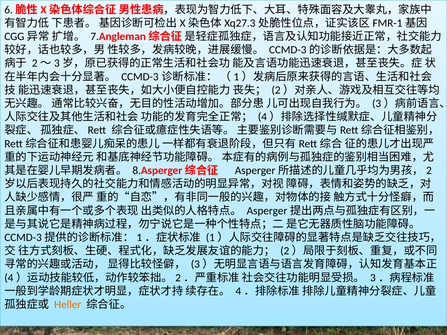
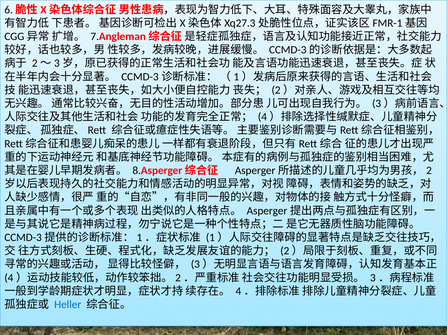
Heller colour: orange -> blue
